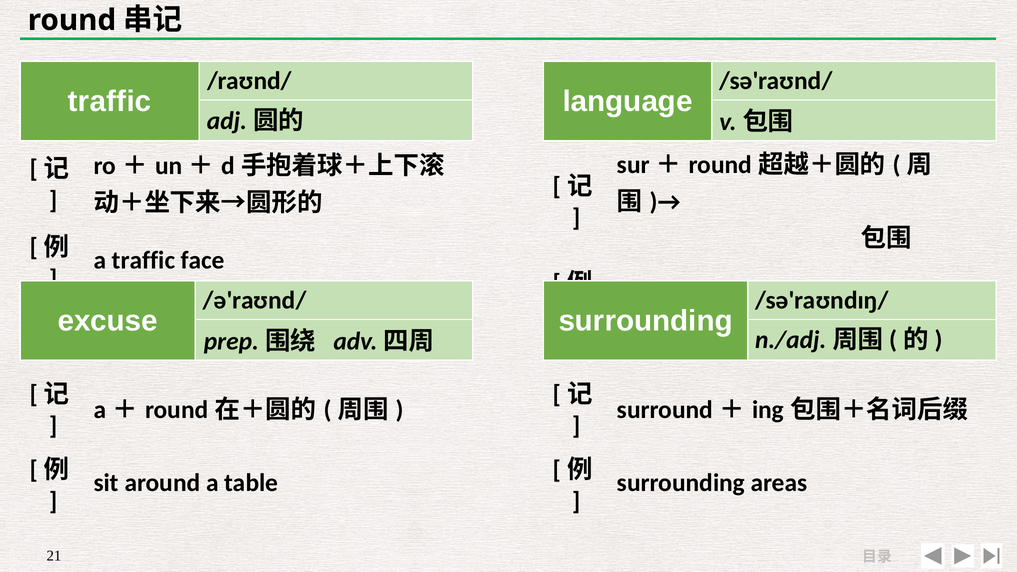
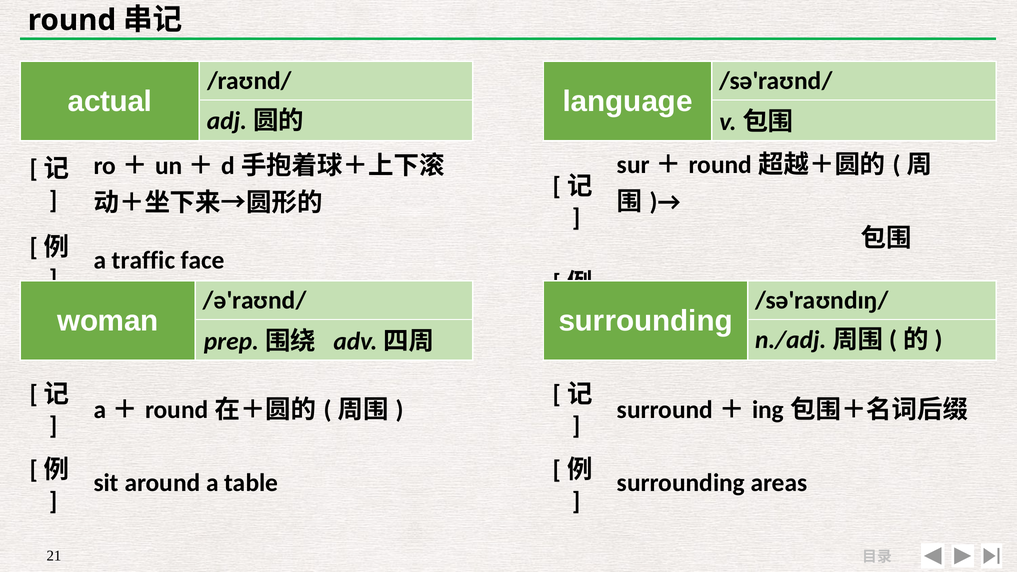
traffic at (110, 101): traffic -> actual
excuse: excuse -> woman
